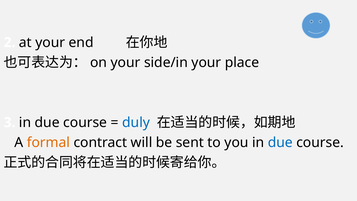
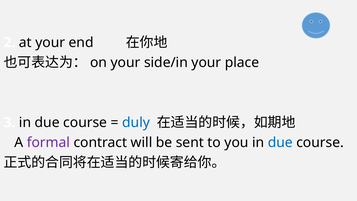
formal colour: orange -> purple
